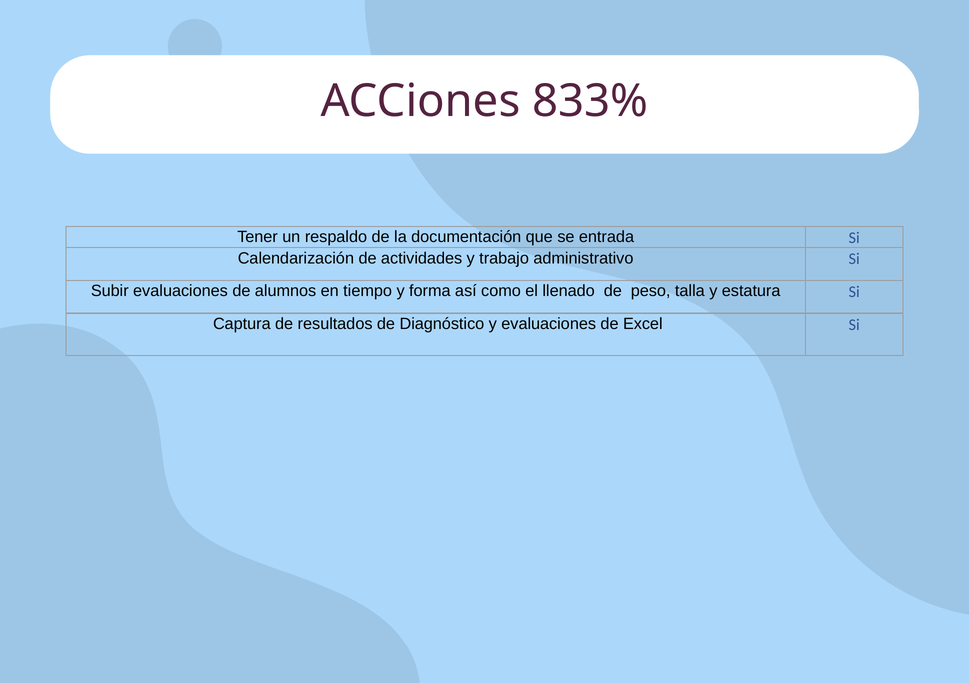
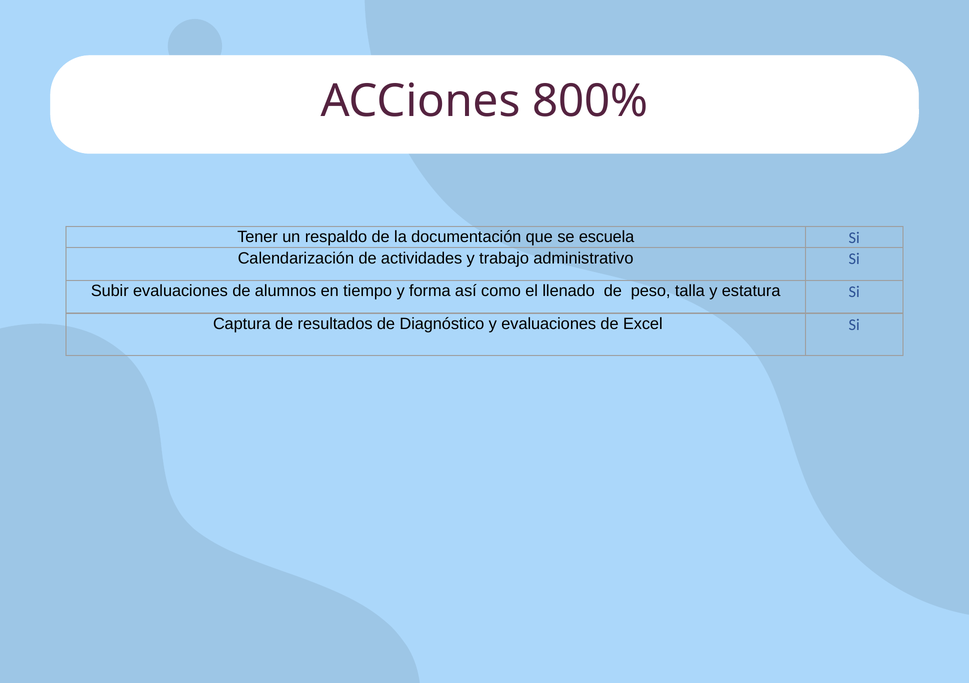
833%: 833% -> 800%
entrada: entrada -> escuela
